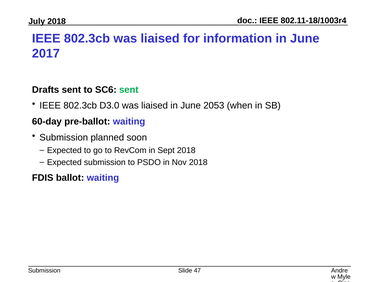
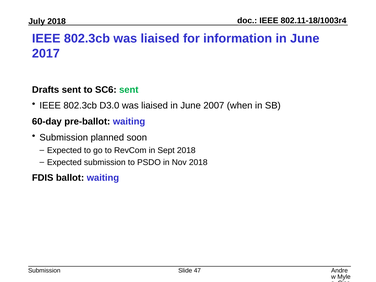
2053: 2053 -> 2007
